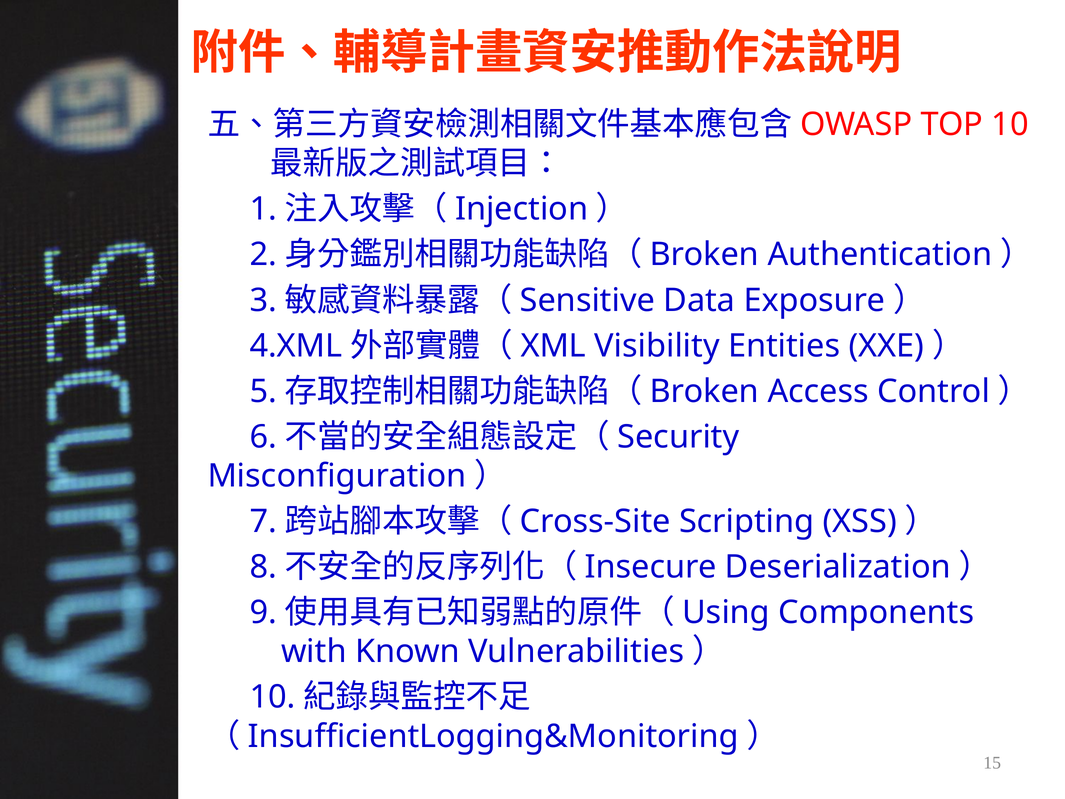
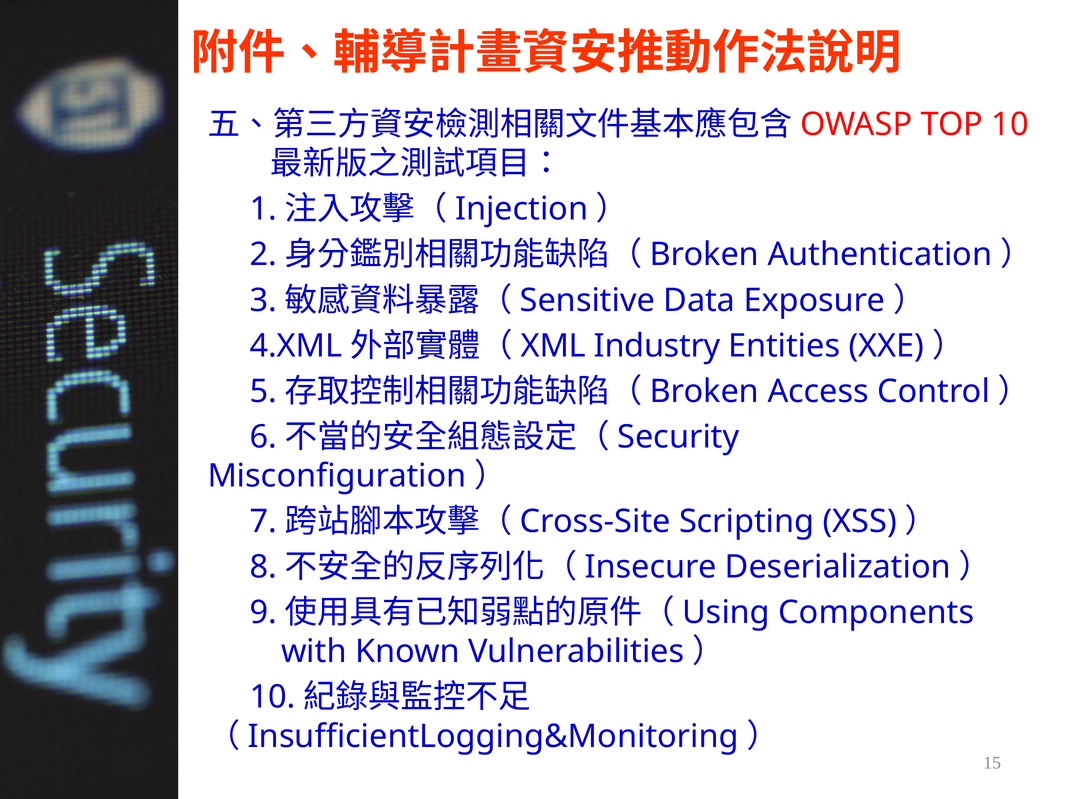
Visibility: Visibility -> Industry
